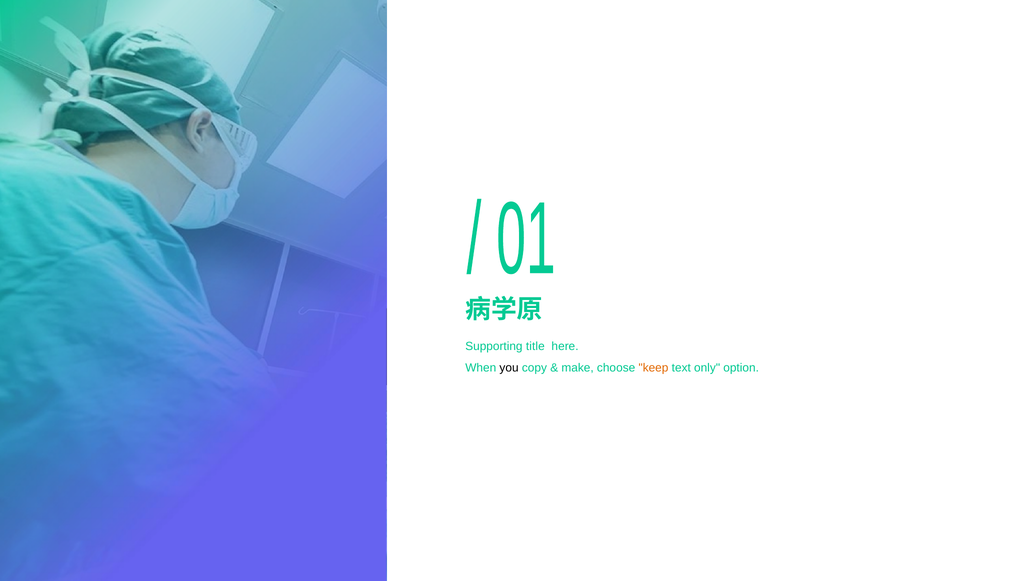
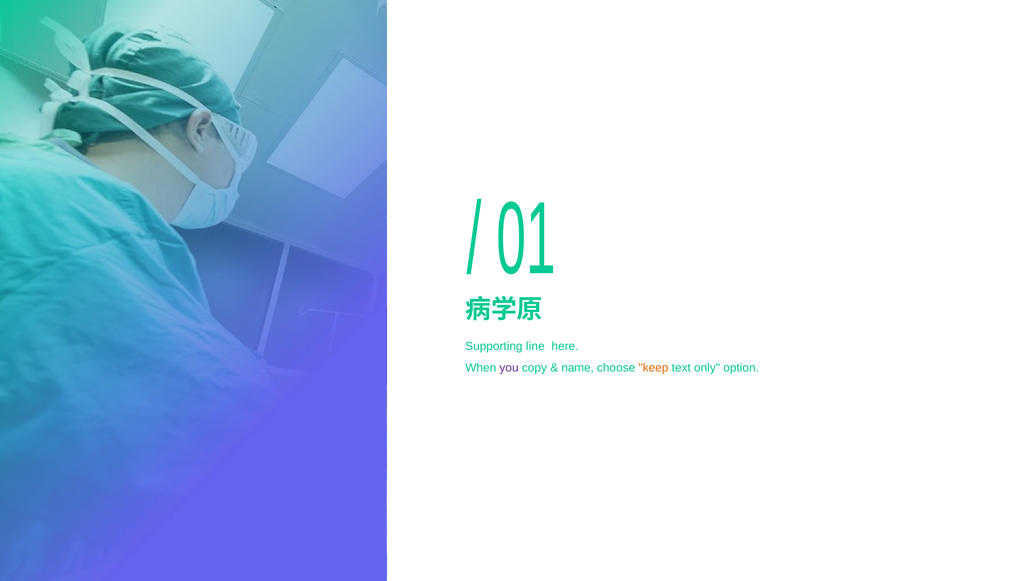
title: title -> line
you colour: black -> purple
make: make -> name
